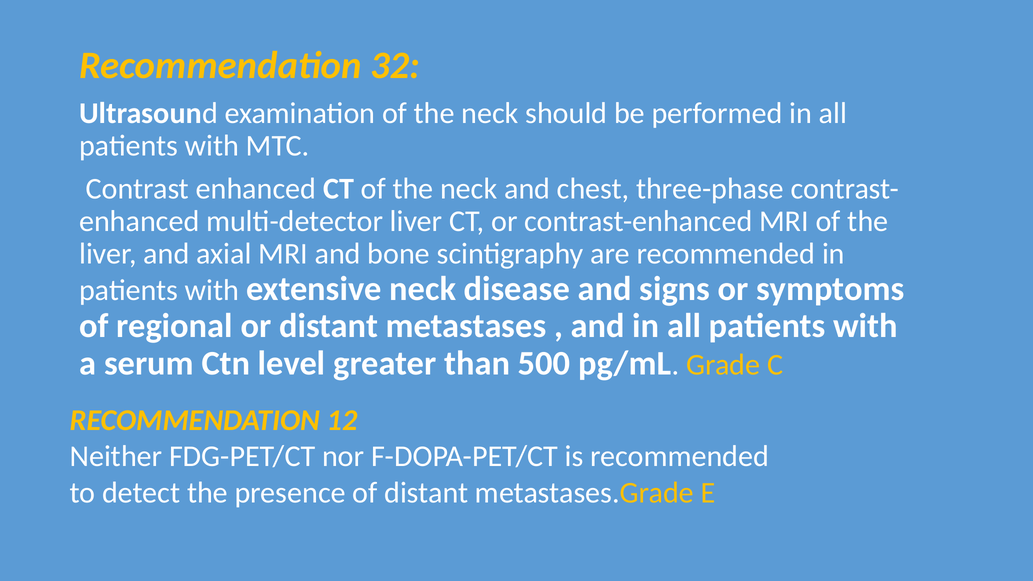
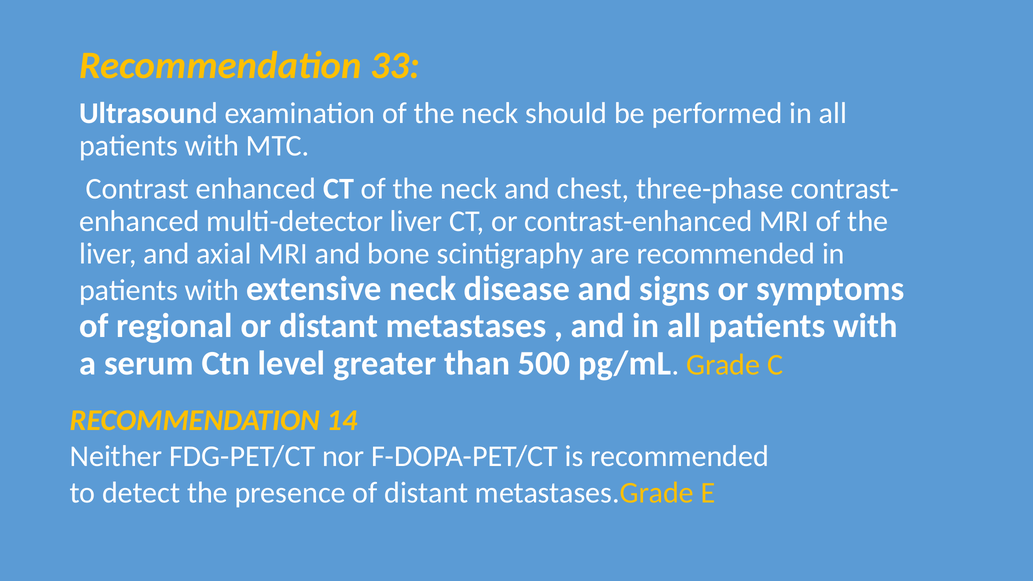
32: 32 -> 33
12: 12 -> 14
